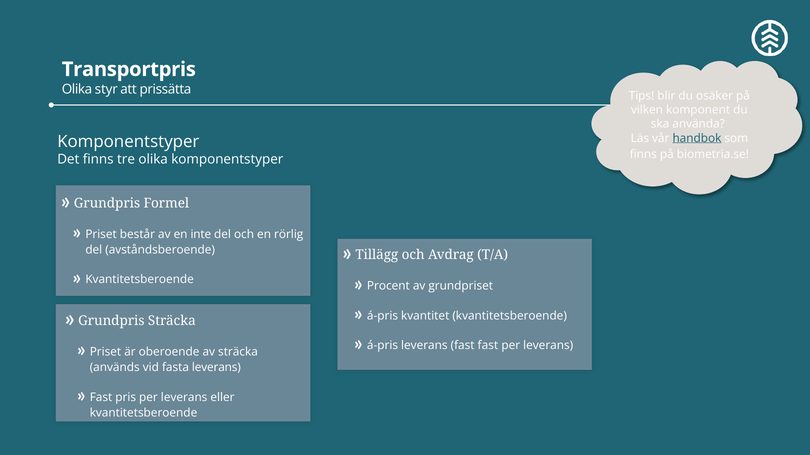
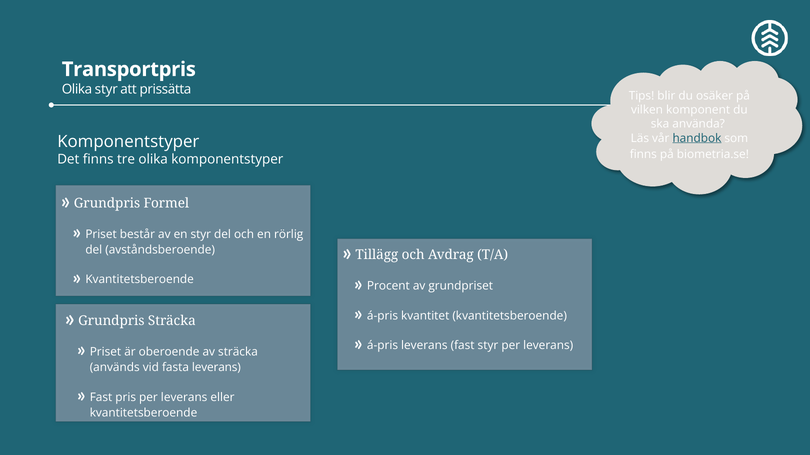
en inte: inte -> styr
fast fast: fast -> styr
